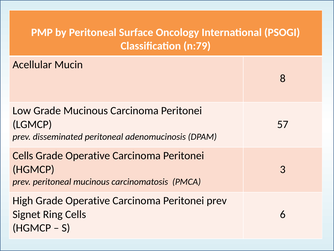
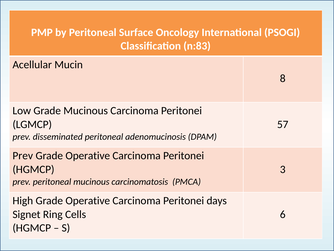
n:79: n:79 -> n:83
Cells at (23, 155): Cells -> Prev
Peritonei prev: prev -> days
